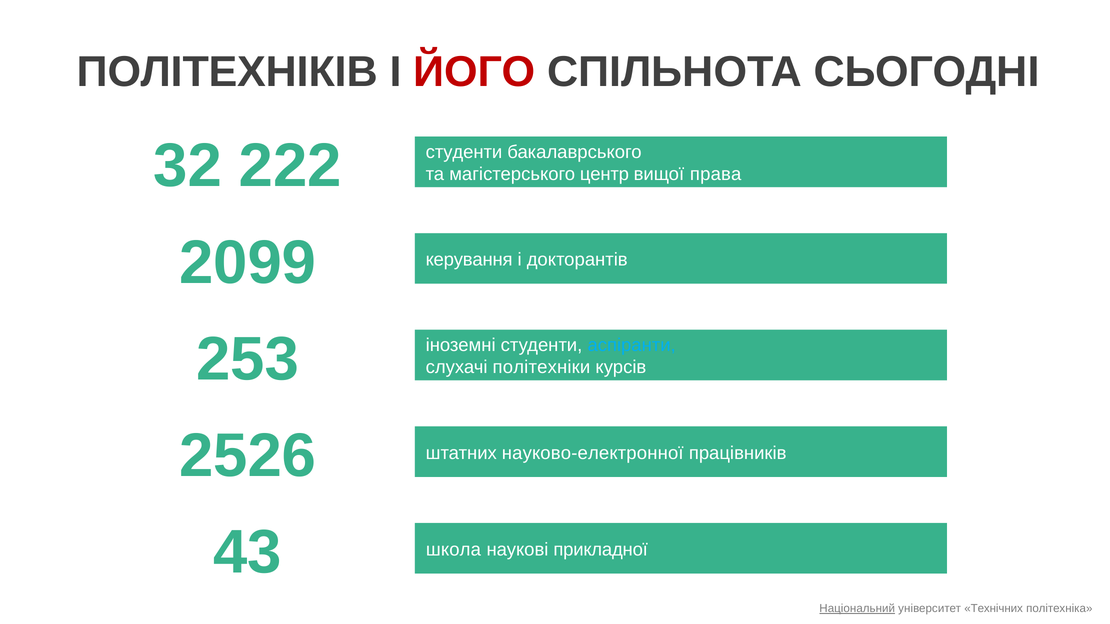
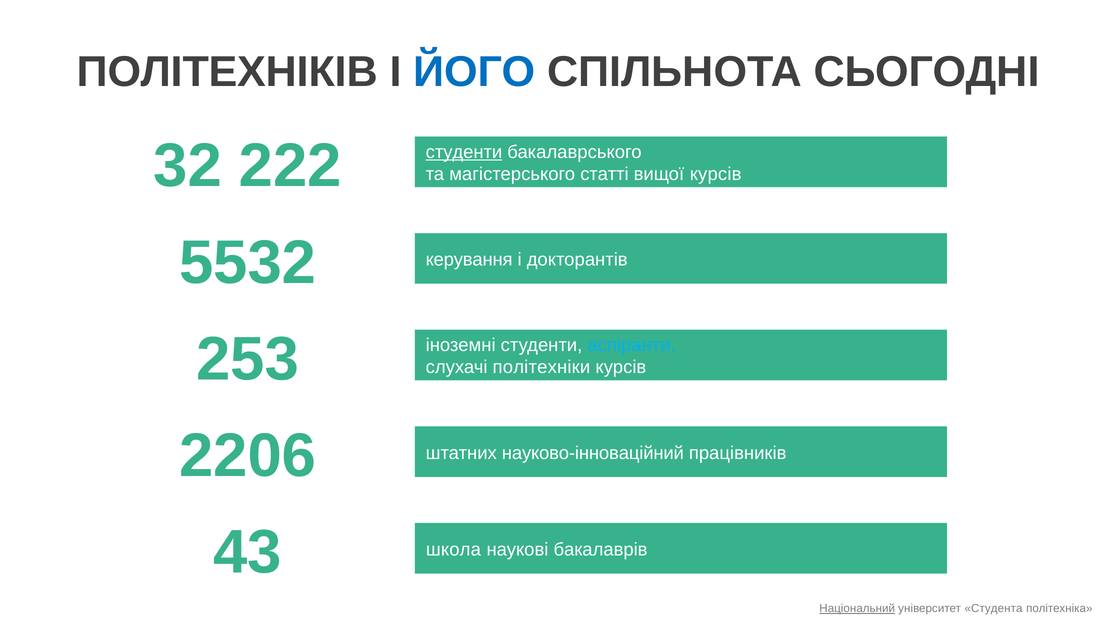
ЙОГО colour: red -> blue
студенти at (464, 152) underline: none -> present
центр: центр -> статті
вищої права: права -> курсів
2099: 2099 -> 5532
2526: 2526 -> 2206
науково-електронної: науково-електронної -> науково-інноваційний
прикладної: прикладної -> бакалаврів
Технічних: Технічних -> Студента
